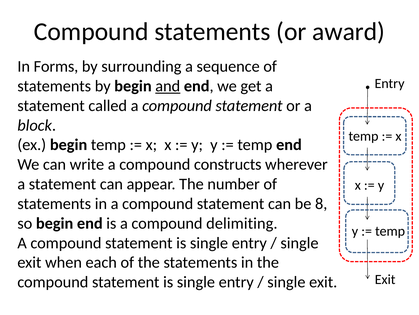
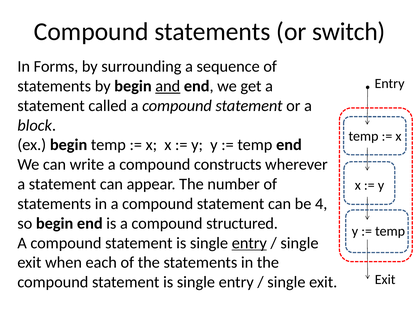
award: award -> switch
8: 8 -> 4
delimiting: delimiting -> structured
entry at (249, 242) underline: none -> present
